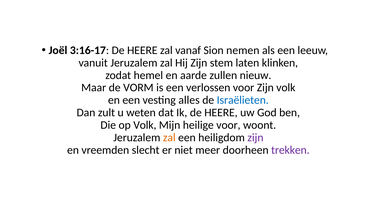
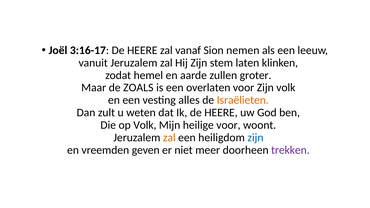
nieuw: nieuw -> groter
VORM: VORM -> ZOALS
verlossen: verlossen -> overlaten
Israëlieten colour: blue -> orange
zijn at (255, 138) colour: purple -> blue
slecht: slecht -> geven
